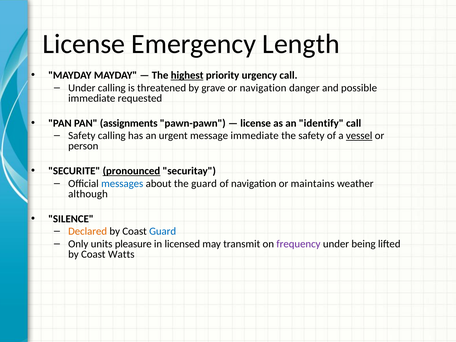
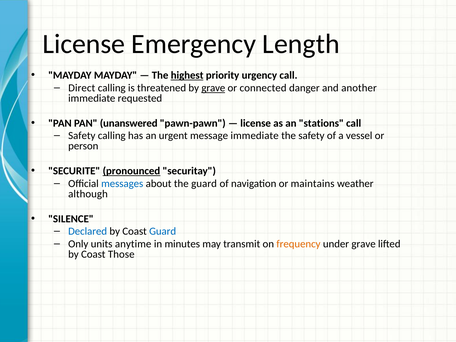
Under at (82, 88): Under -> Direct
grave at (213, 88) underline: none -> present
or navigation: navigation -> connected
possible: possible -> another
assignments: assignments -> unanswered
identify: identify -> stations
vessel underline: present -> none
Declared colour: orange -> blue
pleasure: pleasure -> anytime
licensed: licensed -> minutes
frequency colour: purple -> orange
under being: being -> grave
Watts: Watts -> Those
